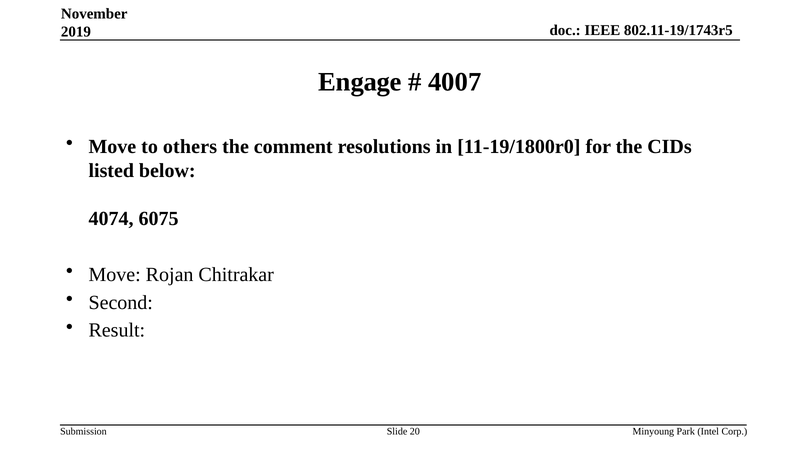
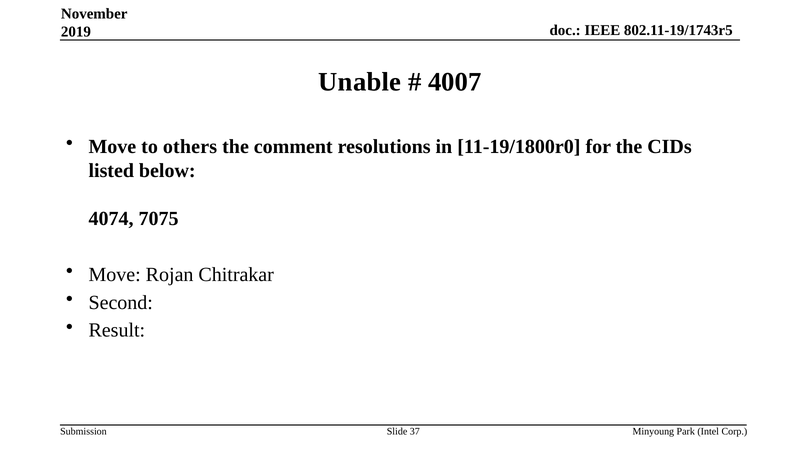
Engage: Engage -> Unable
6075: 6075 -> 7075
20: 20 -> 37
